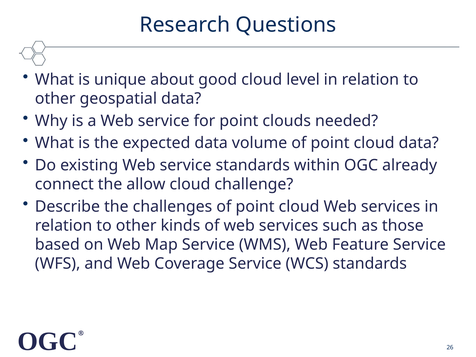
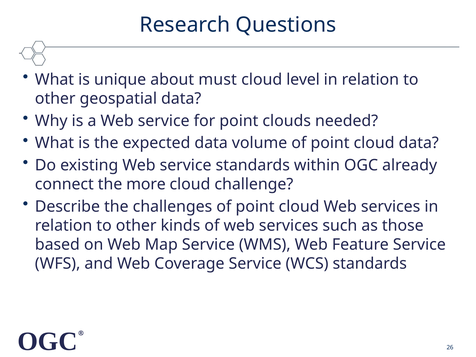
good: good -> must
allow: allow -> more
